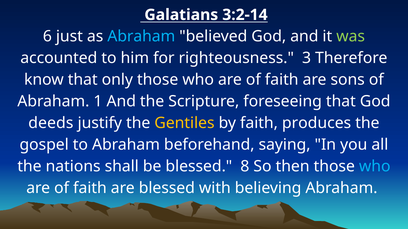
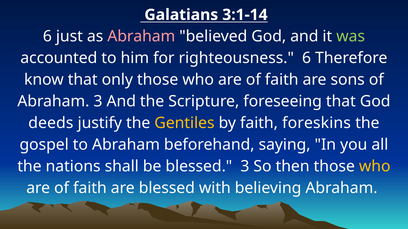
3:2-14: 3:2-14 -> 3:1-14
Abraham at (141, 37) colour: light blue -> pink
righteousness 3: 3 -> 6
Abraham 1: 1 -> 3
produces: produces -> foreskins
blessed 8: 8 -> 3
who at (375, 167) colour: light blue -> yellow
